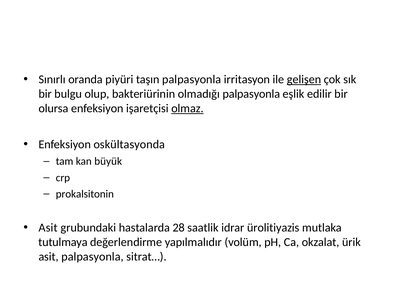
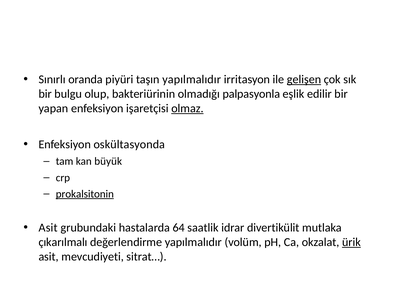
taşın palpasyonla: palpasyonla -> yapılmalıdır
olursa: olursa -> yapan
prokalsitonin underline: none -> present
28: 28 -> 64
ürolitiyazis: ürolitiyazis -> divertikülit
tutulmaya: tutulmaya -> çıkarılmalı
ürik underline: none -> present
asit palpasyonla: palpasyonla -> mevcudiyeti
